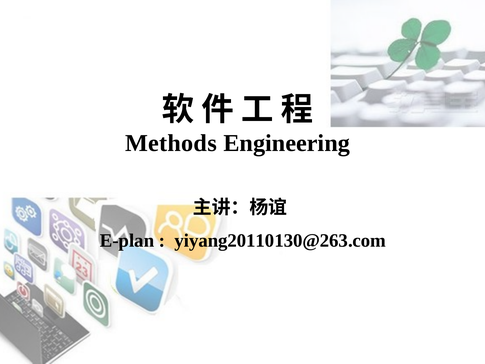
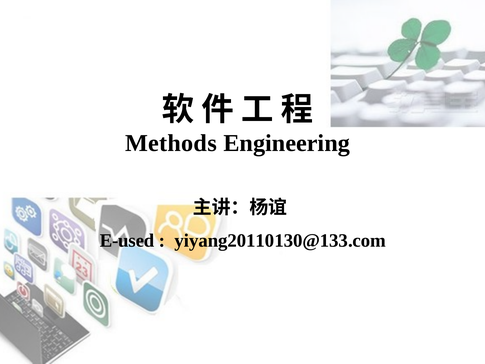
E-plan: E-plan -> E-used
yiyang20110130@263.com: yiyang20110130@263.com -> yiyang20110130@133.com
